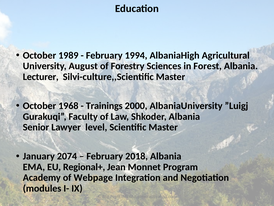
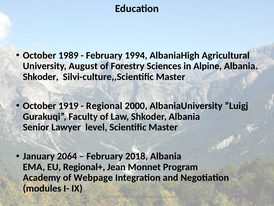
Forest: Forest -> Alpine
Lecturer at (41, 77): Lecturer -> Shkoder
1968: 1968 -> 1919
Trainings: Trainings -> Regional
2074: 2074 -> 2064
